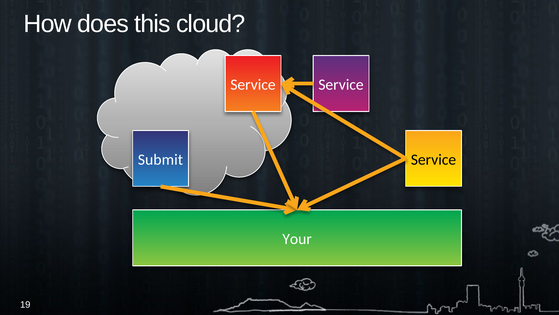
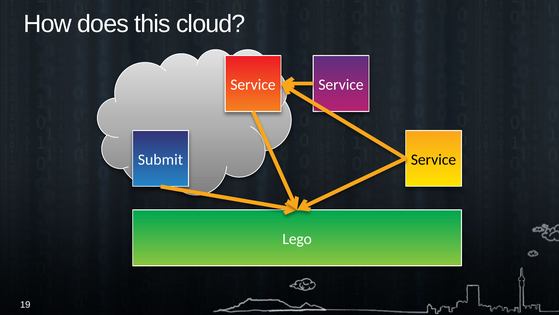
Your: Your -> Lego
